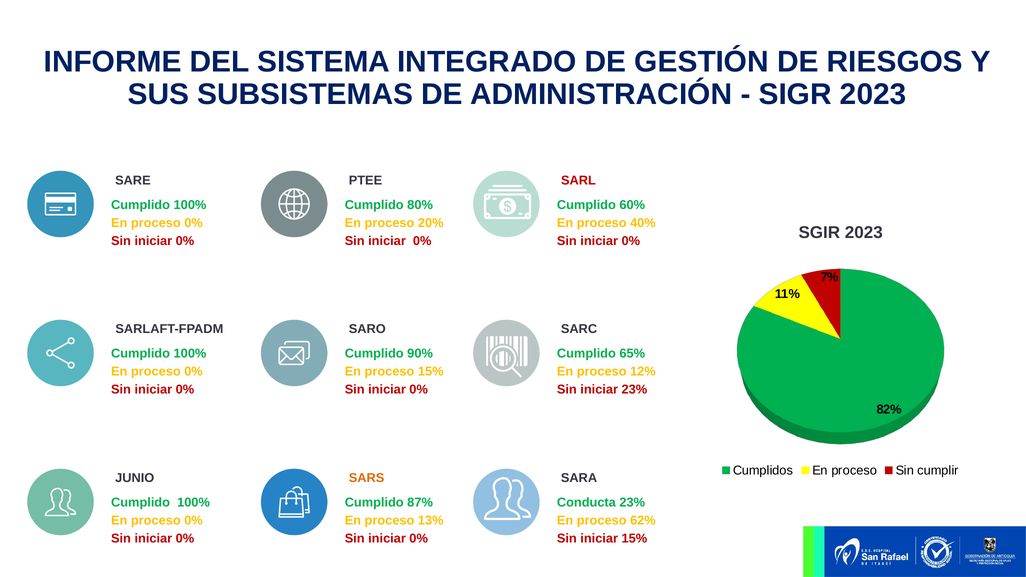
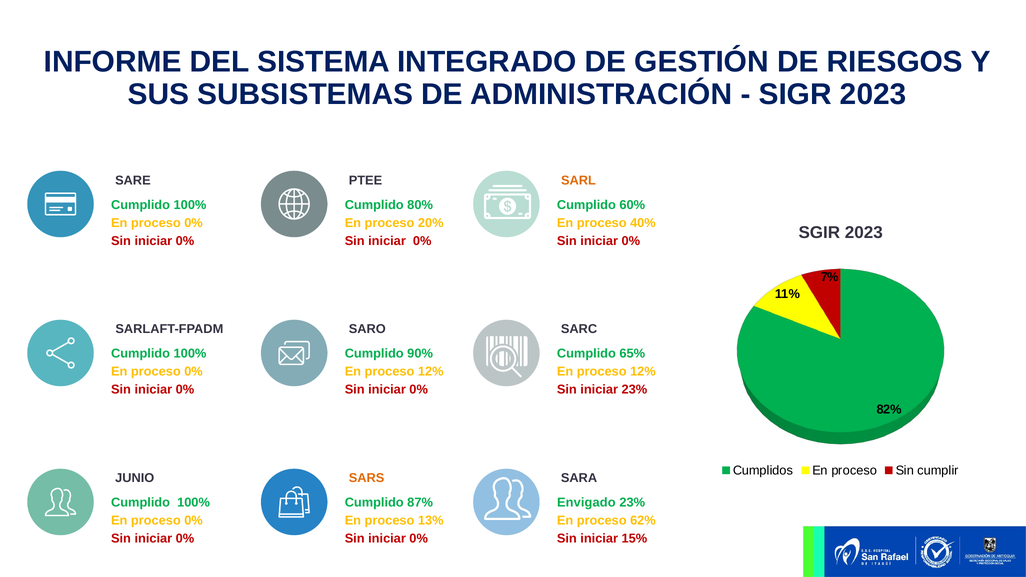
SARL colour: red -> orange
15% at (431, 371): 15% -> 12%
Conducta: Conducta -> Envigado
